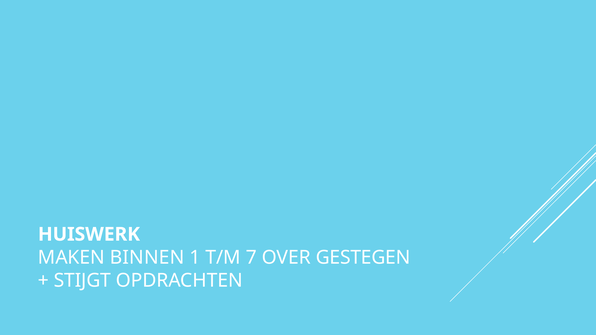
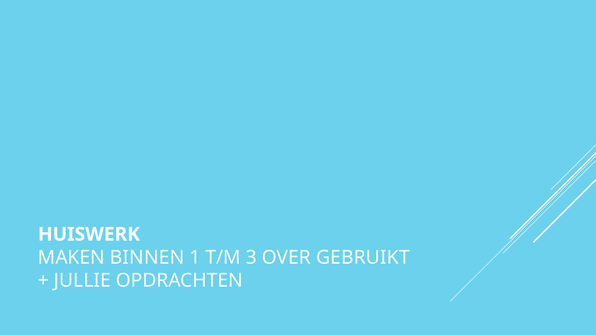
7: 7 -> 3
GESTEGEN: GESTEGEN -> GEBRUIKT
STIJGT: STIJGT -> JULLIE
